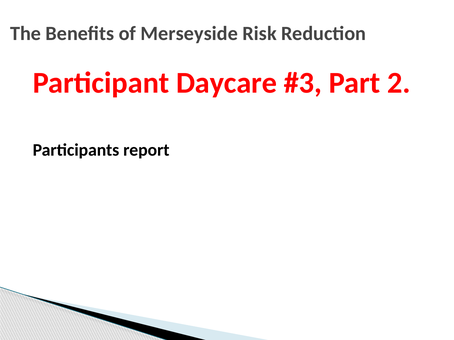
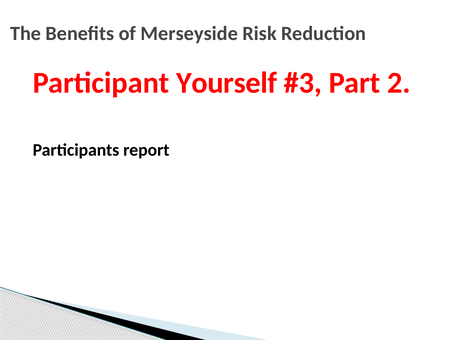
Daycare: Daycare -> Yourself
